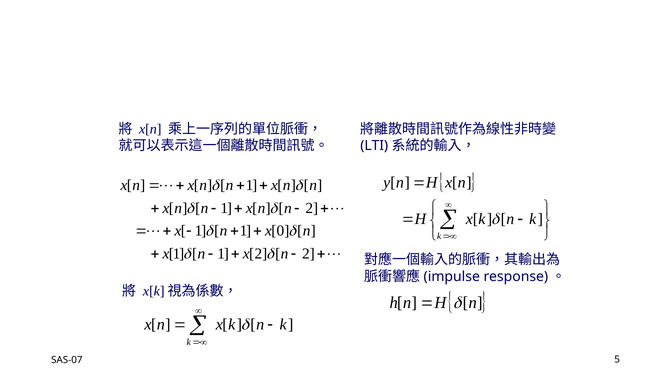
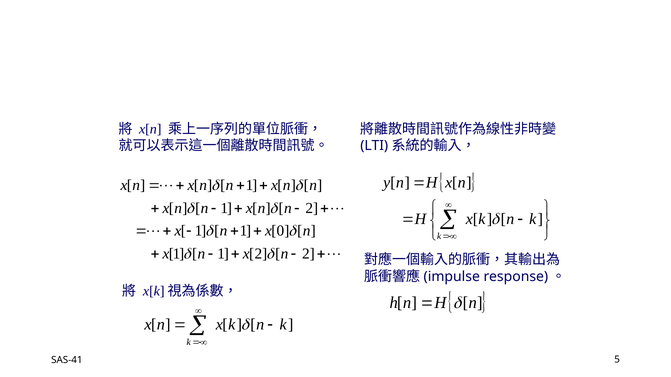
SAS-07: SAS-07 -> SAS-41
